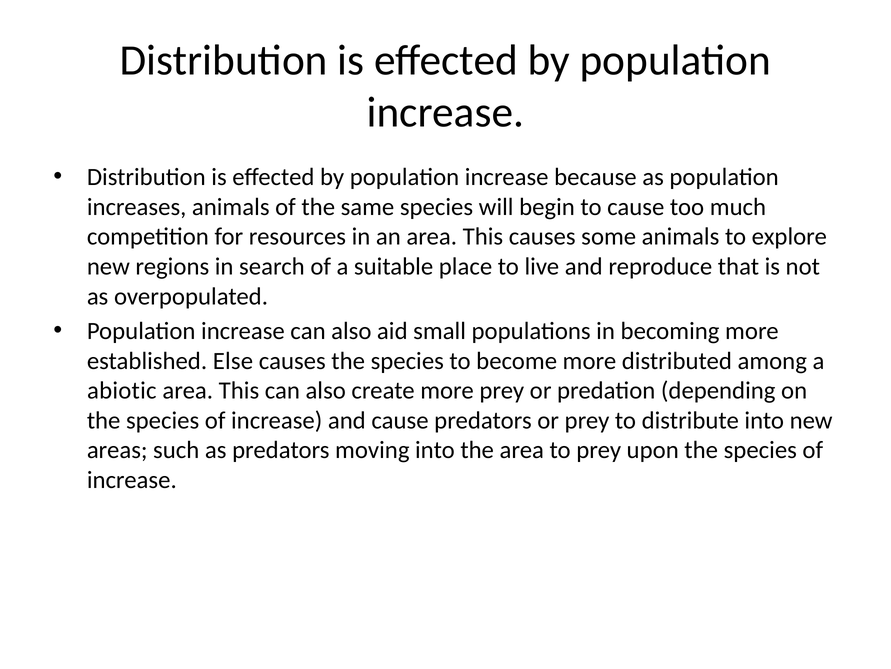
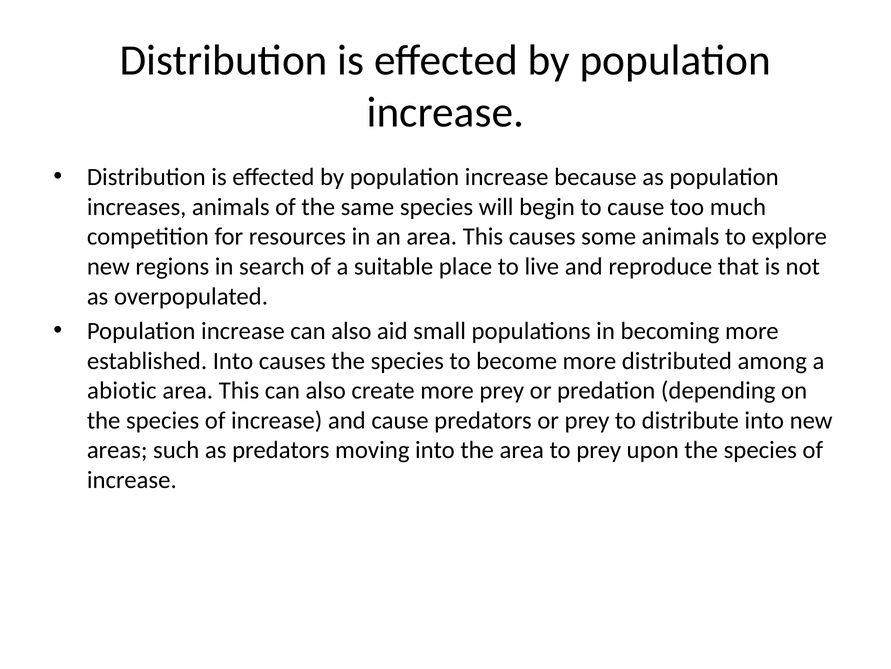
established Else: Else -> Into
